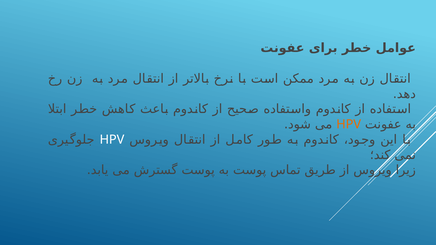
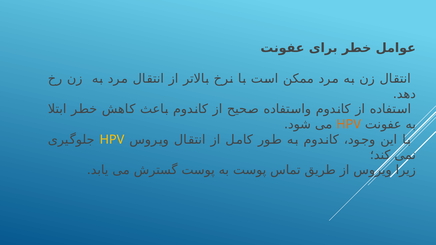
HPV at (112, 140) colour: white -> yellow
